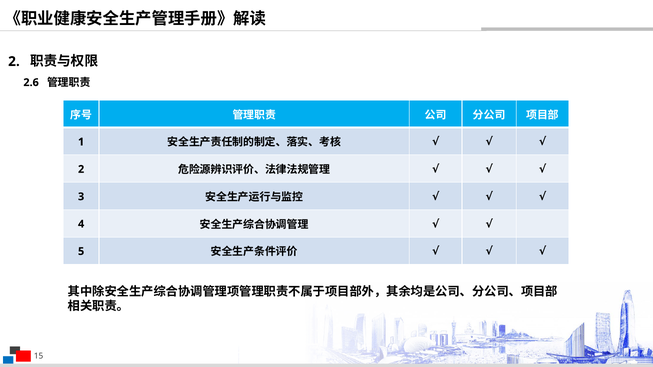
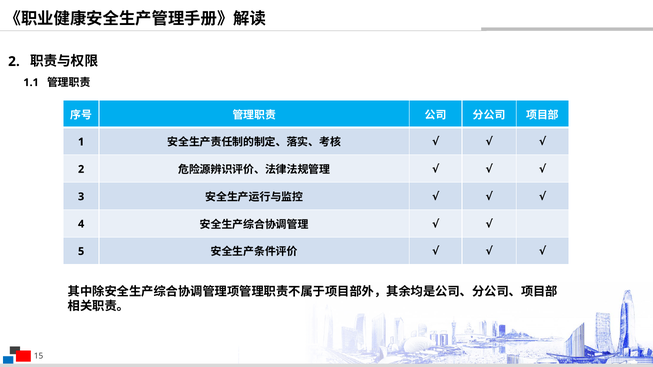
2.6: 2.6 -> 1.1
